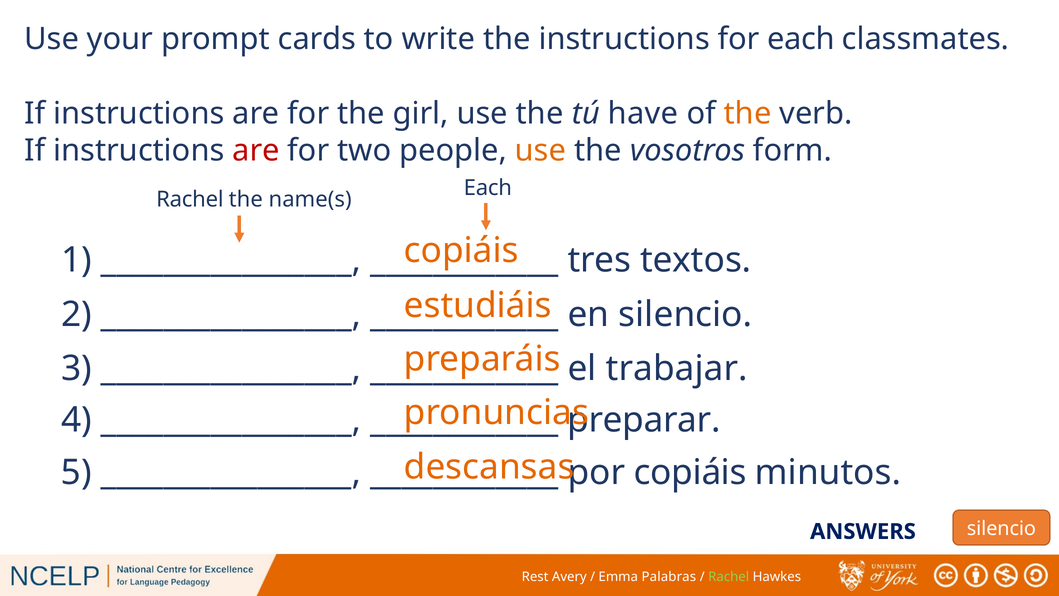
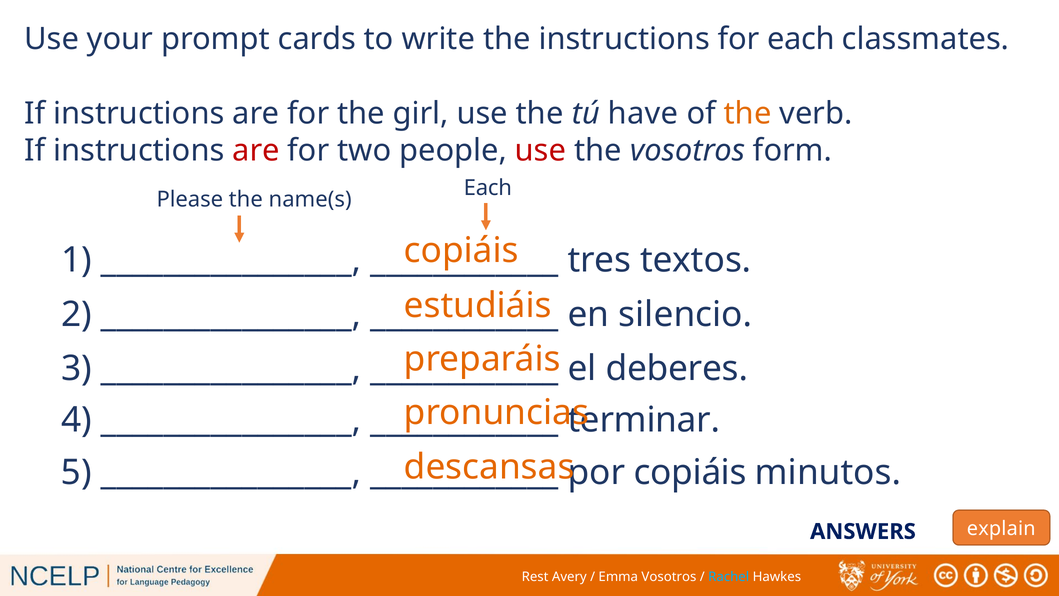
use at (540, 150) colour: orange -> red
Rachel at (190, 199): Rachel -> Please
trabajar: trabajar -> deberes
preparar: preparar -> terminar
ANSWERS silencio: silencio -> explain
Emma Palabras: Palabras -> Vosotros
Rachel at (729, 577) colour: light green -> light blue
